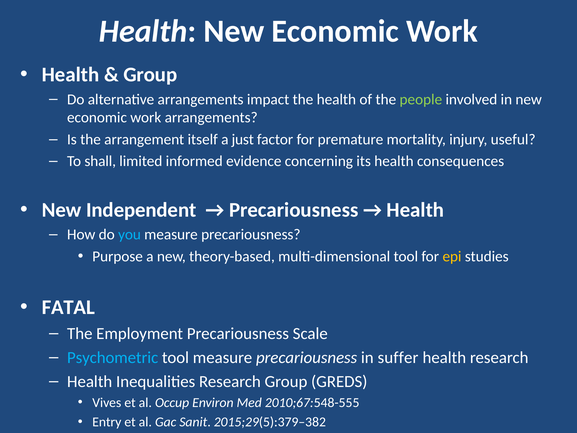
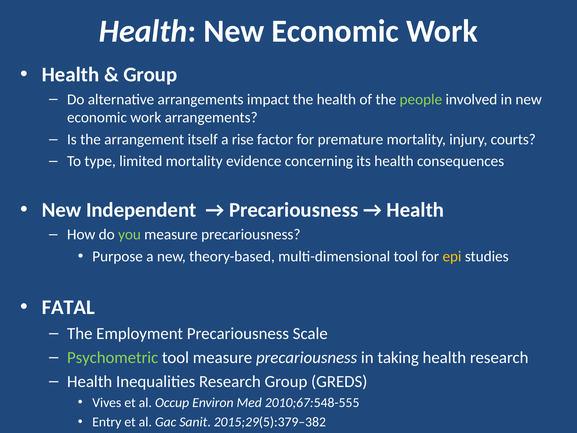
just: just -> rise
useful: useful -> courts
shall: shall -> type
limited informed: informed -> mortality
you colour: light blue -> light green
Psychometric colour: light blue -> light green
suffer: suffer -> taking
